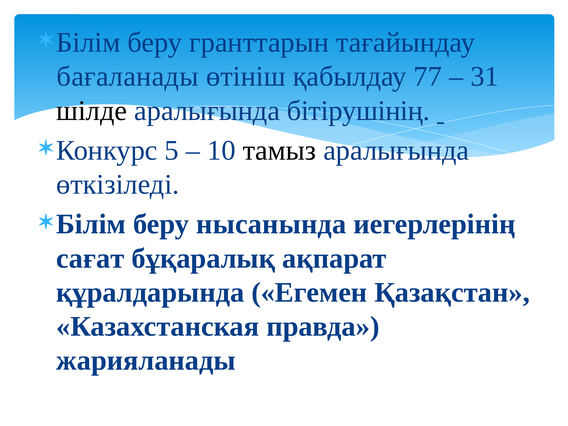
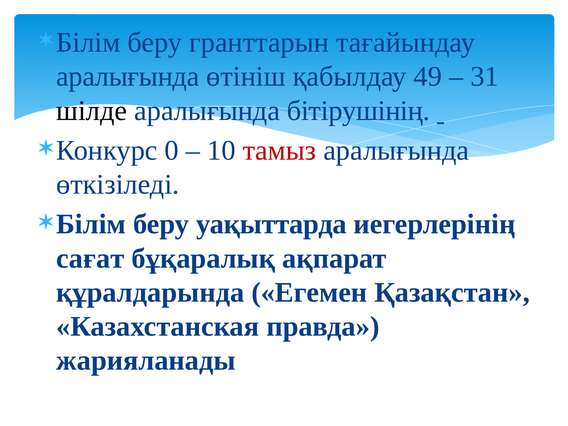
бағаланады at (128, 77): бағаланады -> аралығында
77: 77 -> 49
5: 5 -> 0
тамыз colour: black -> red
нысанында: нысанында -> уақыттарда
